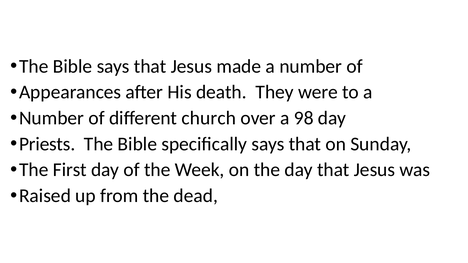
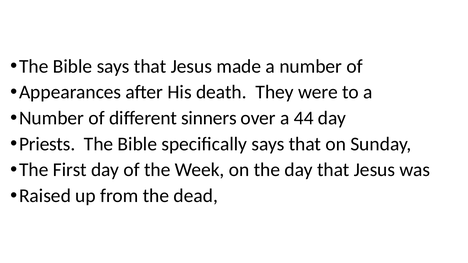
church: church -> sinners
98: 98 -> 44
